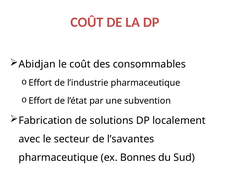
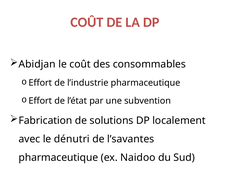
secteur: secteur -> dénutri
Bonnes: Bonnes -> Naidoo
